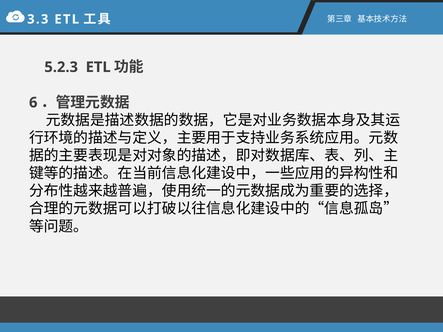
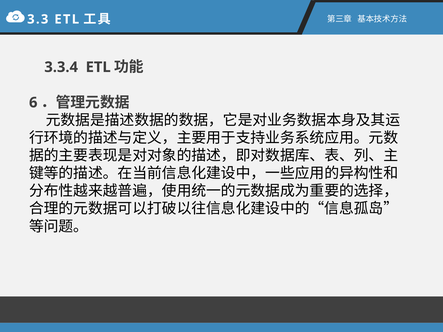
5.2.3: 5.2.3 -> 3.3.4
